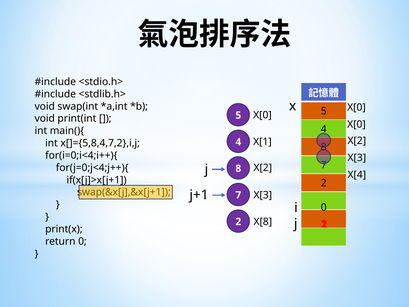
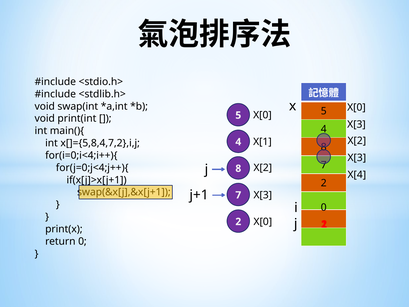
X[0 at (356, 124): X[0 -> X[3
X[8 at (263, 222): X[8 -> X[0
